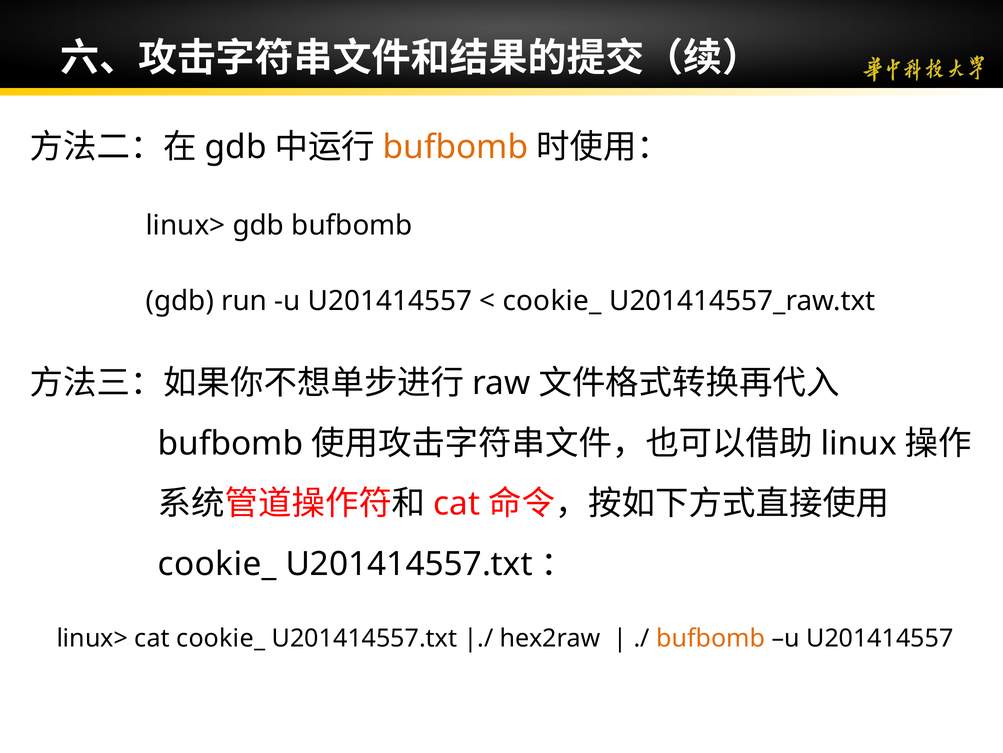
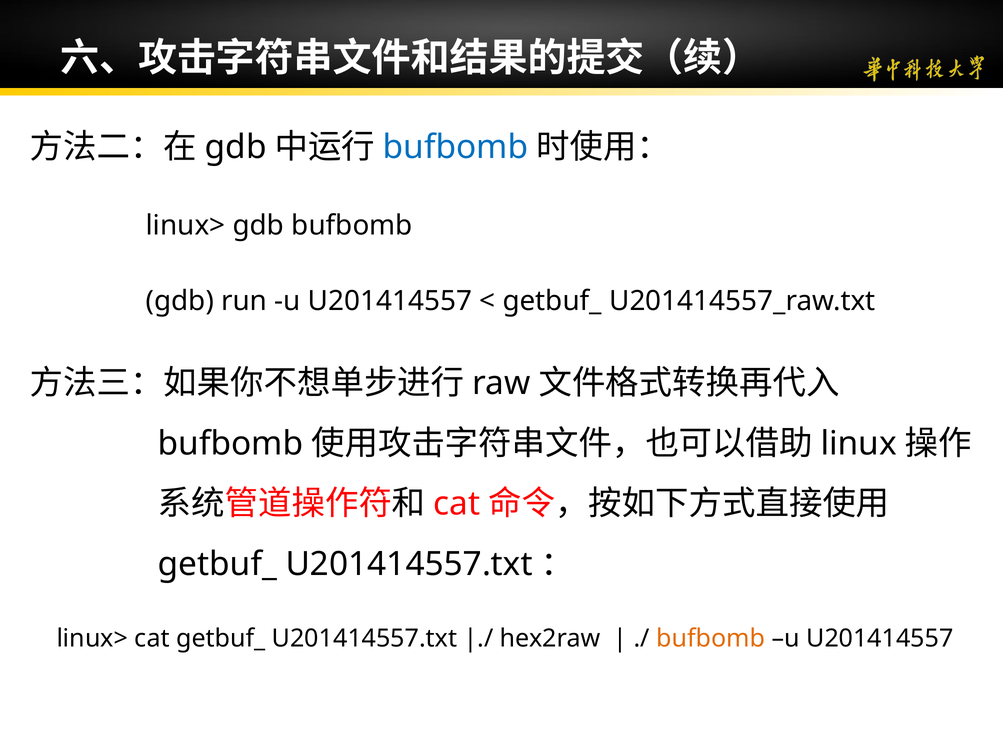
bufbomb at (456, 147) colour: orange -> blue
cookie_ at (552, 301): cookie_ -> getbuf_
cookie_ at (217, 563): cookie_ -> getbuf_
cat cookie_: cookie_ -> getbuf_
